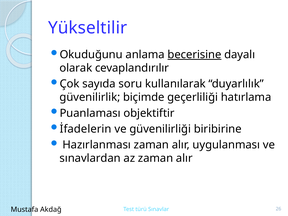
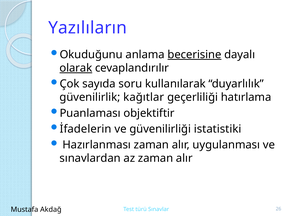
Yükseltilir: Yükseltilir -> Yazılıların
olarak underline: none -> present
biçimde: biçimde -> kağıtlar
biribirine: biribirine -> istatistiki
